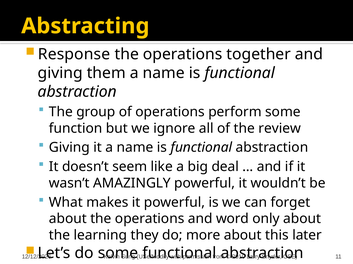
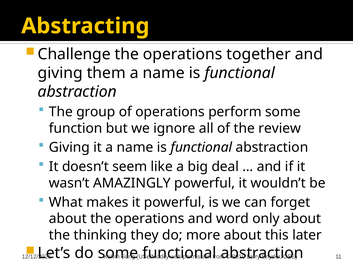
Response: Response -> Challenge
learning: learning -> thinking
